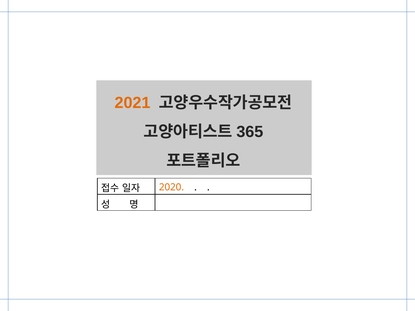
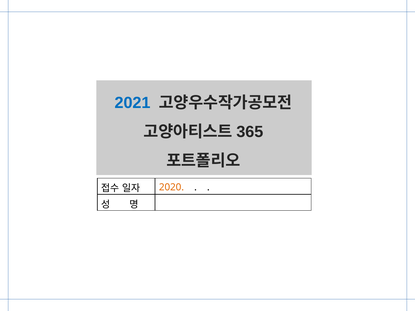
2021 colour: orange -> blue
